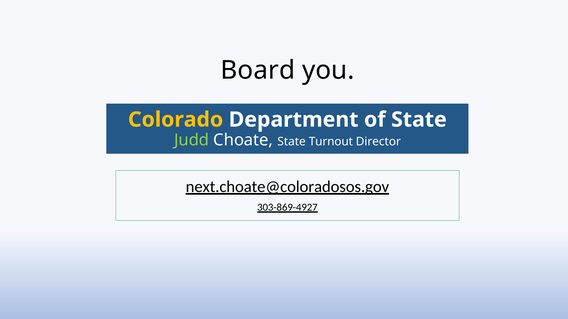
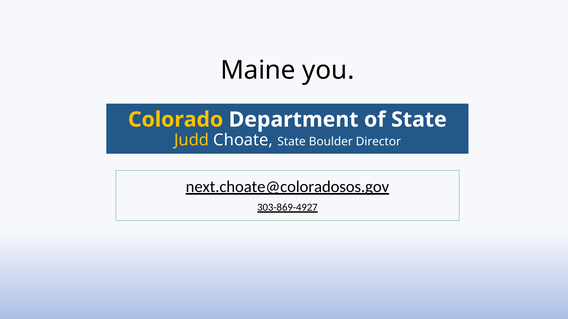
Board: Board -> Maine
Judd colour: light green -> yellow
Turnout: Turnout -> Boulder
